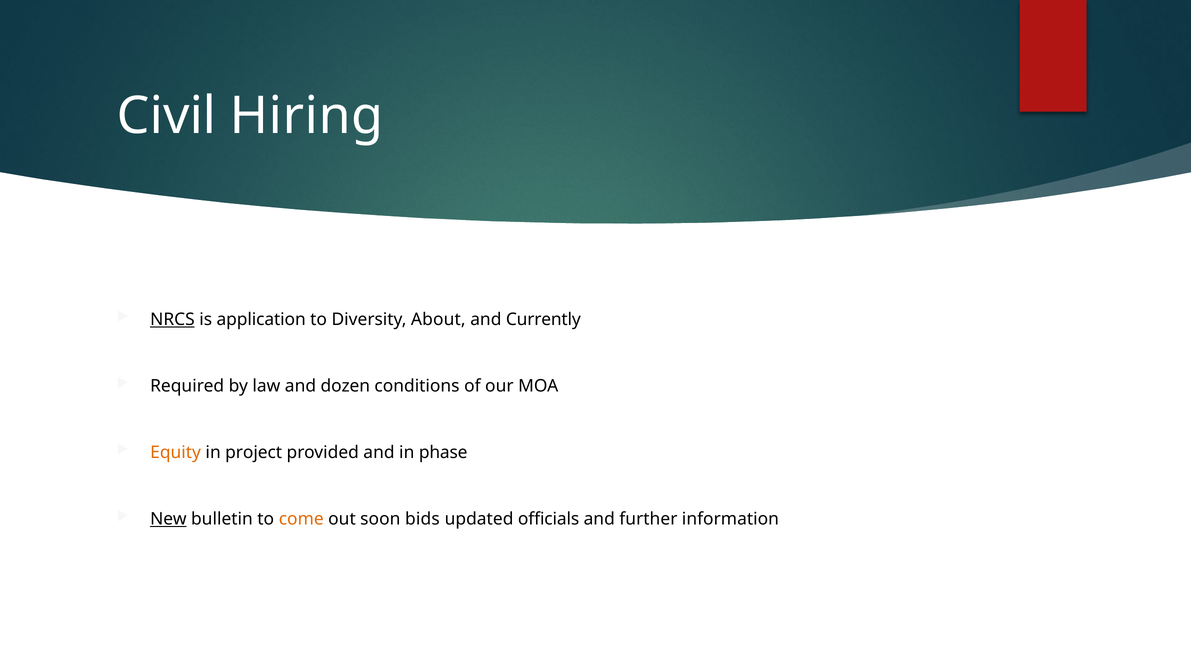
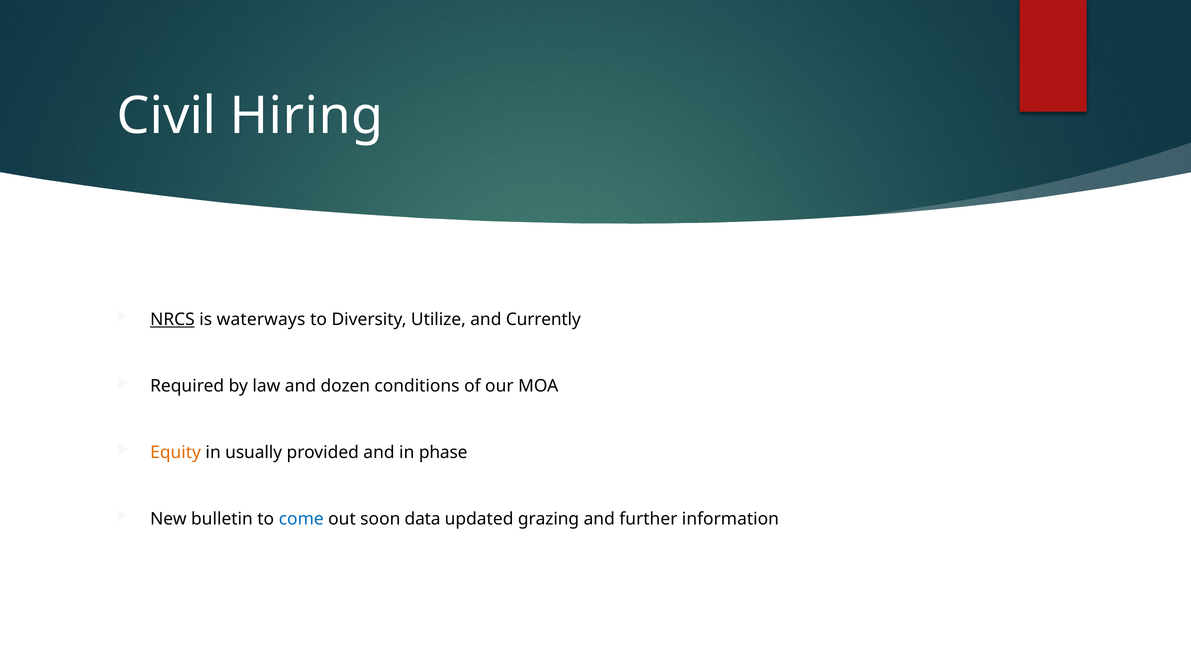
application: application -> waterways
About: About -> Utilize
project: project -> usually
New underline: present -> none
come colour: orange -> blue
bids: bids -> data
officials: officials -> grazing
